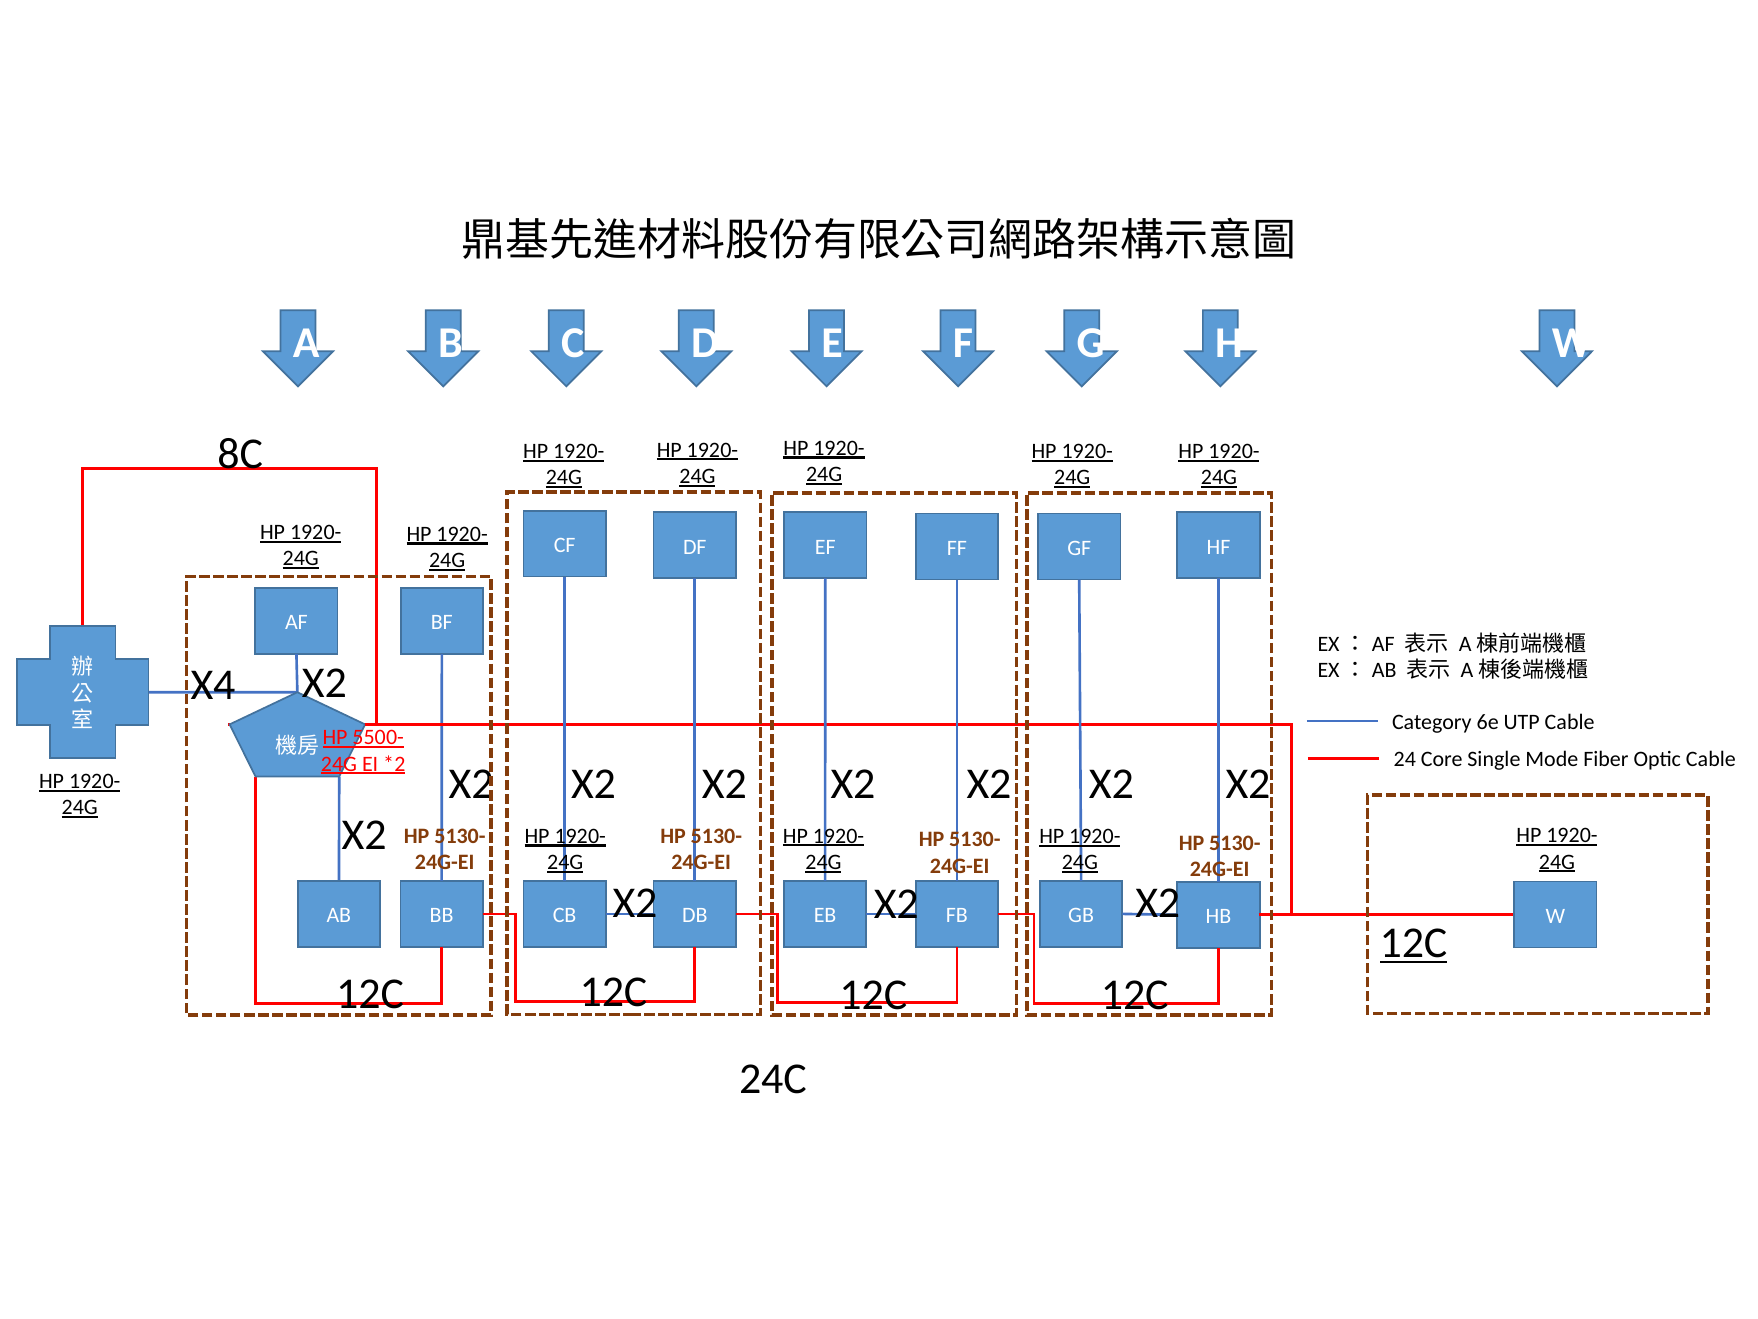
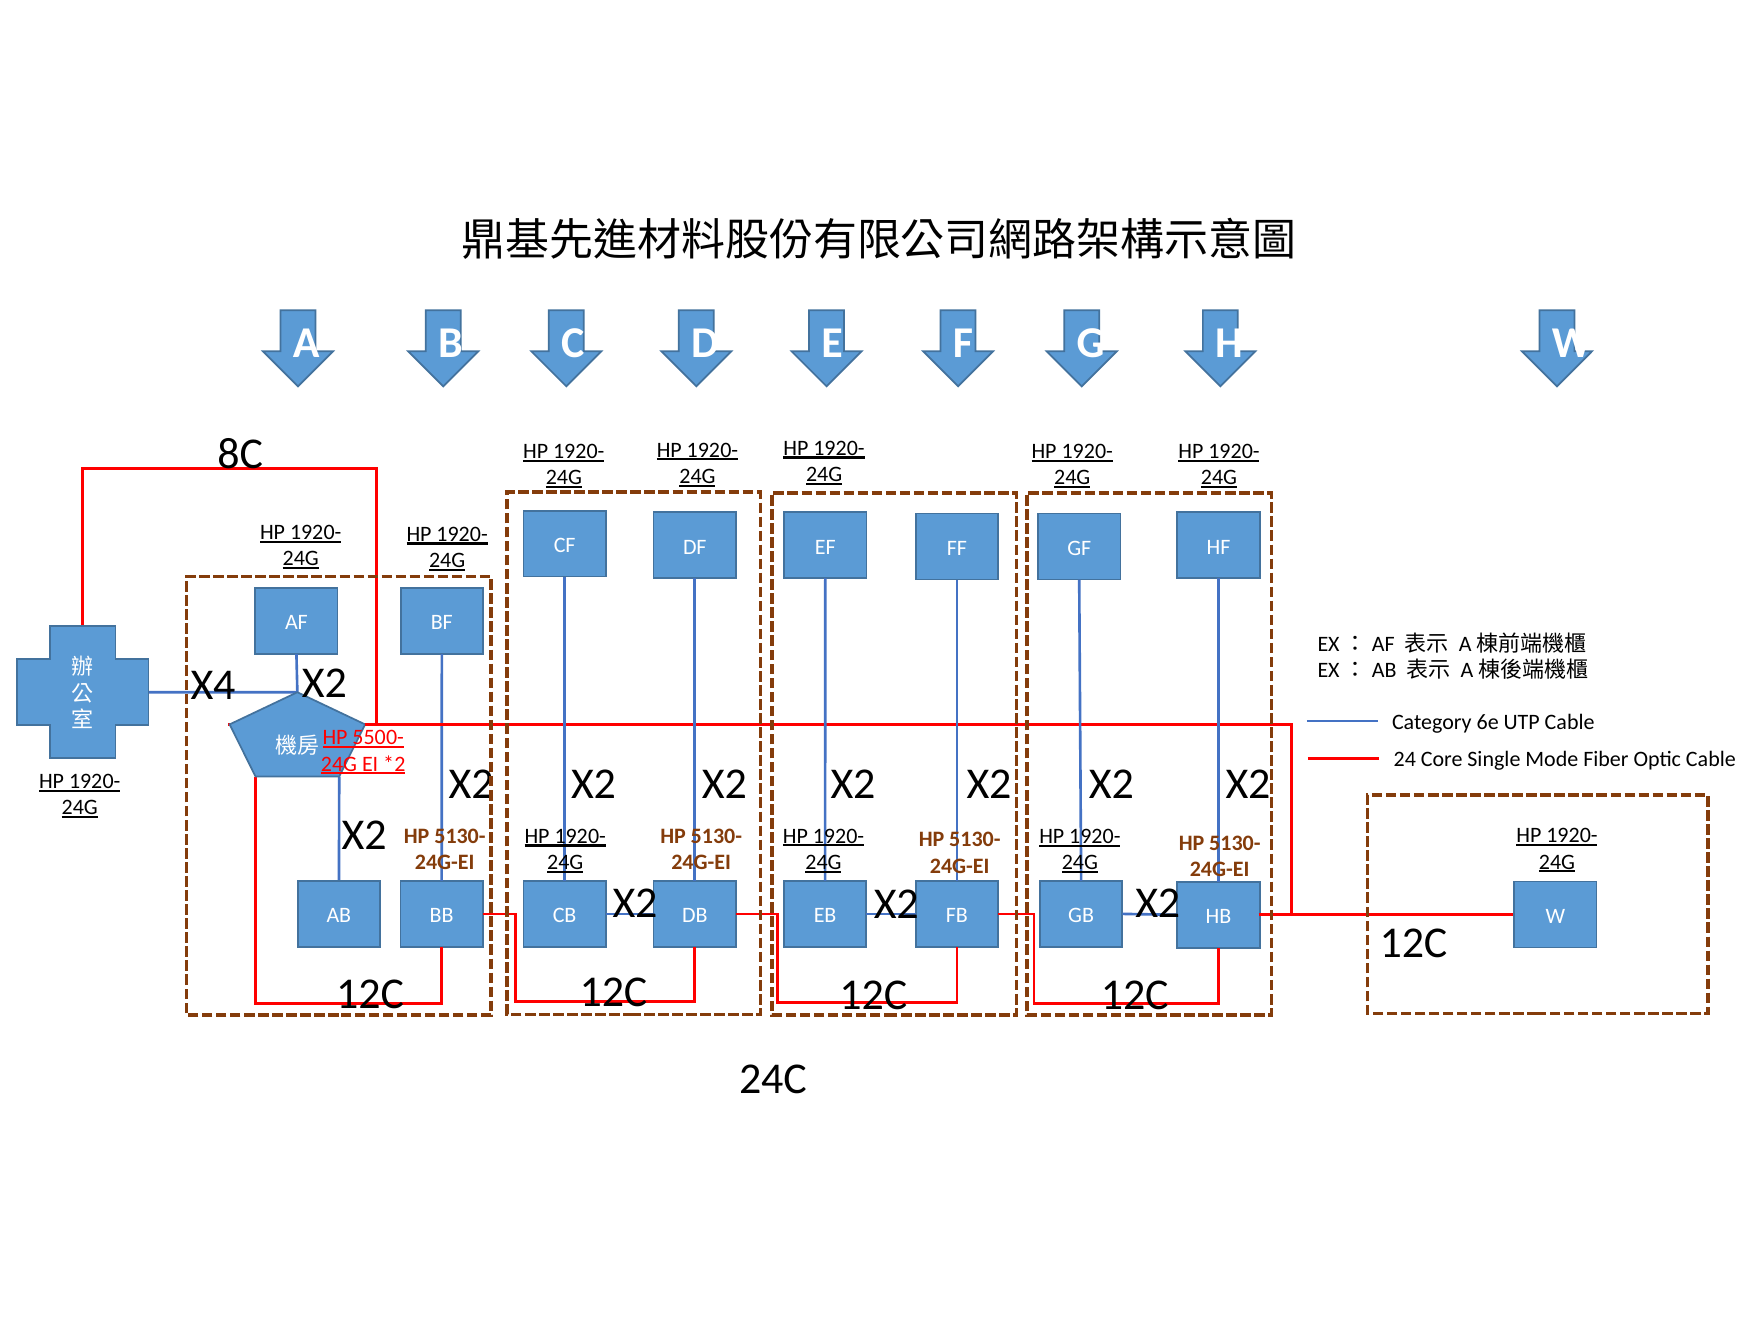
12C at (1414, 943) underline: present -> none
